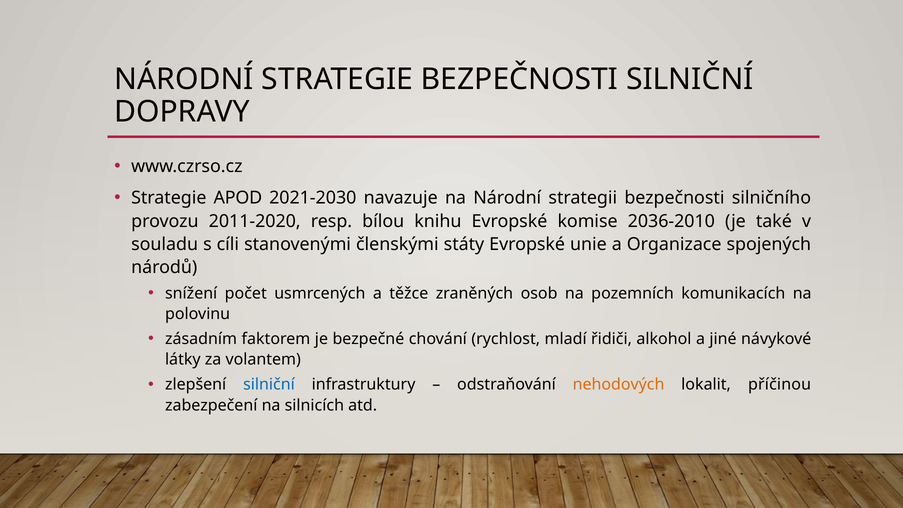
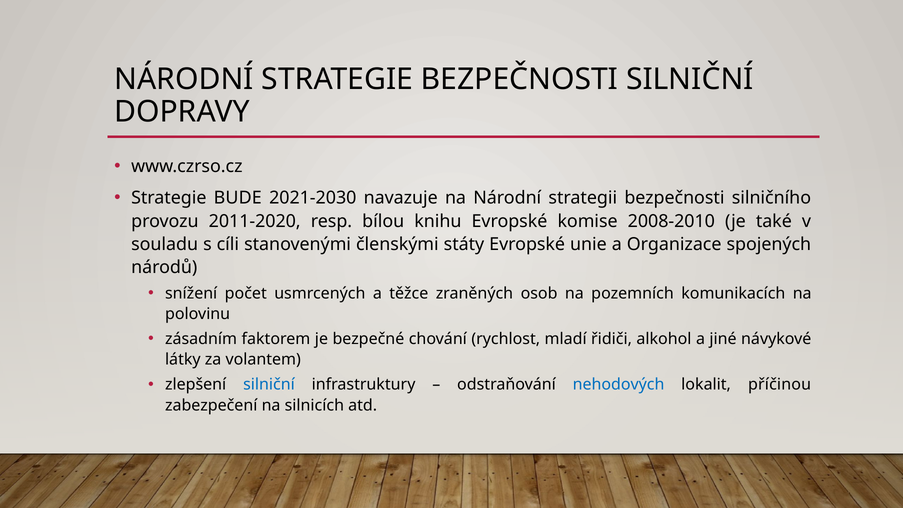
APOD: APOD -> BUDE
2036-2010: 2036-2010 -> 2008-2010
nehodových colour: orange -> blue
